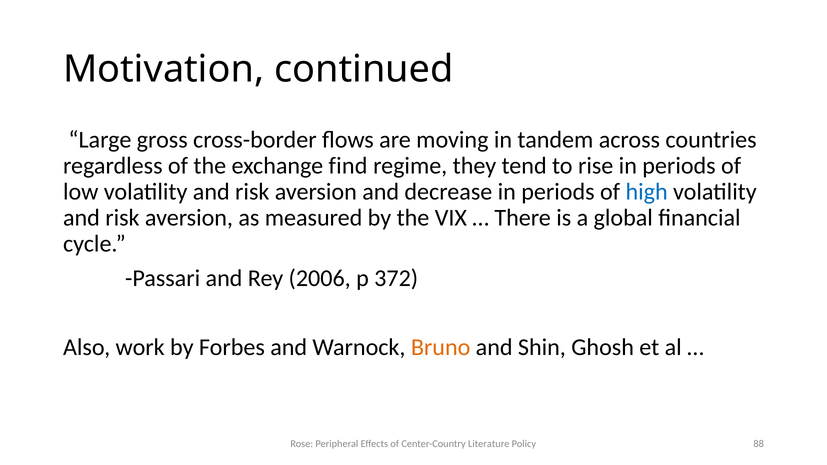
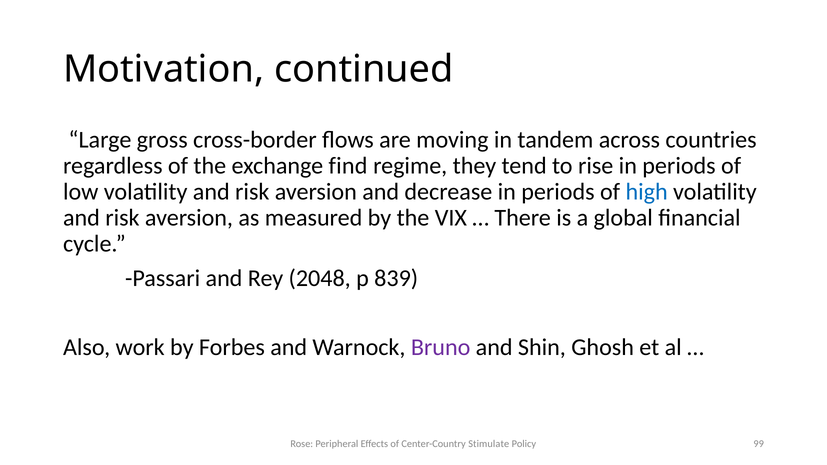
2006: 2006 -> 2048
372: 372 -> 839
Bruno colour: orange -> purple
Literature: Literature -> Stimulate
88: 88 -> 99
